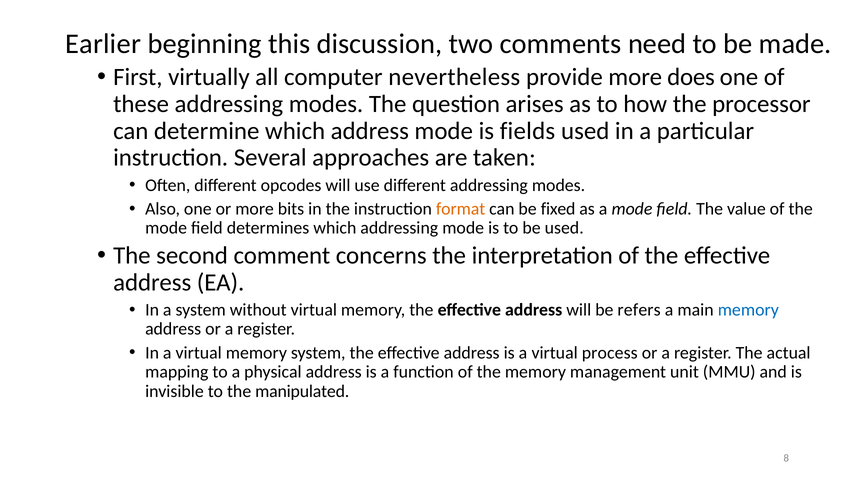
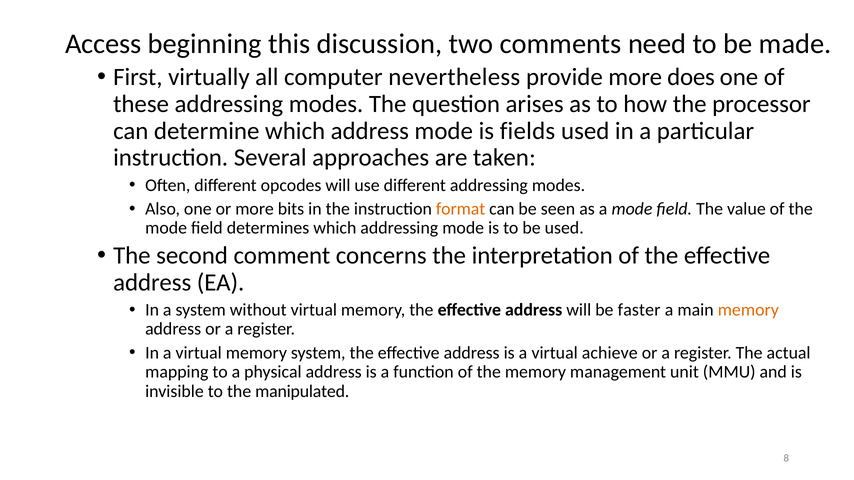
Earlier: Earlier -> Access
fixed: fixed -> seen
refers: refers -> faster
memory at (748, 310) colour: blue -> orange
process: process -> achieve
